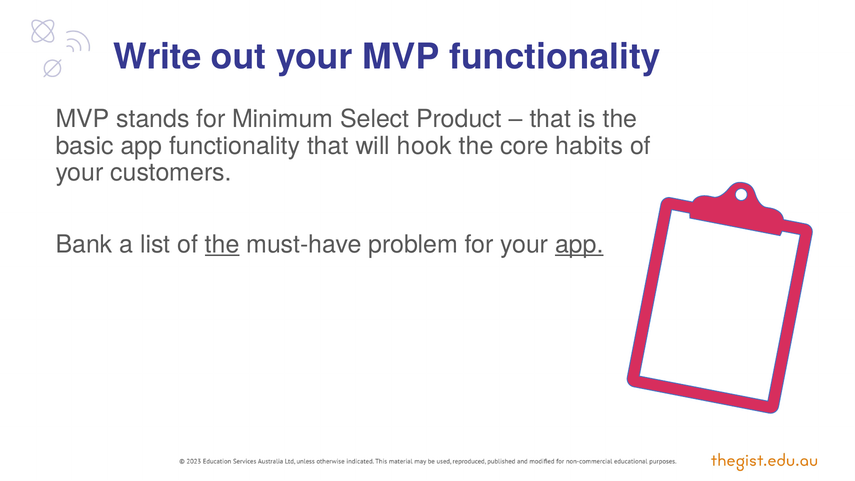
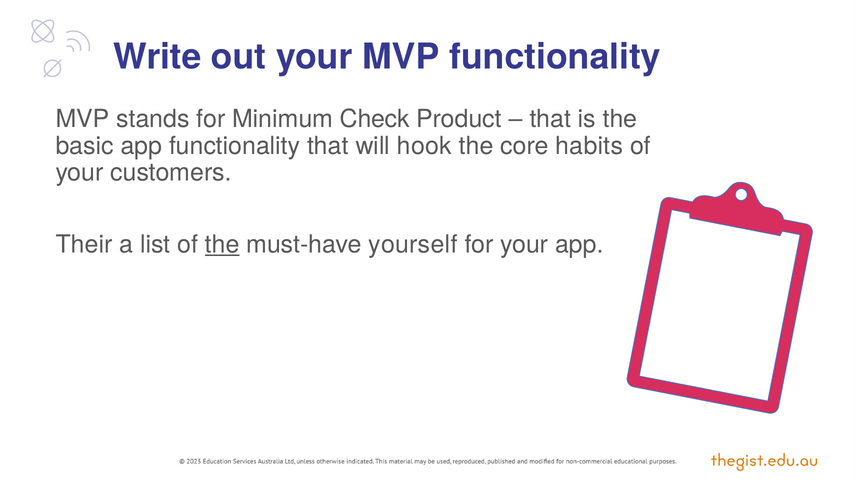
Select: Select -> Check
Bank: Bank -> Their
problem: problem -> yourself
app at (579, 244) underline: present -> none
